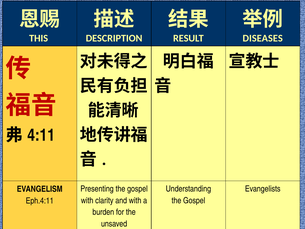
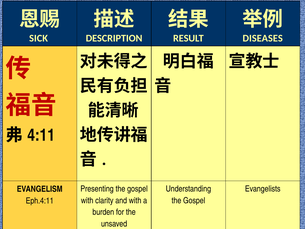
THIS: THIS -> SICK
